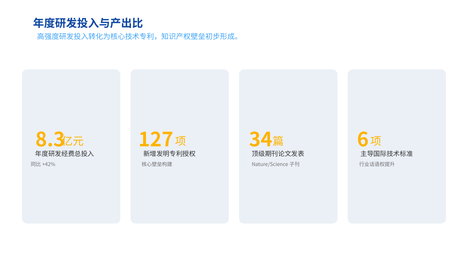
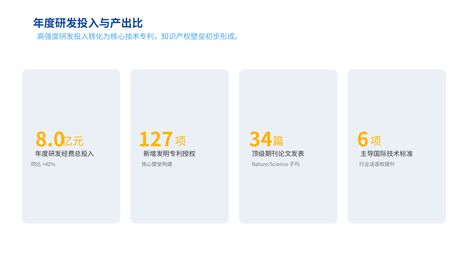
8.3: 8.3 -> 8.0
